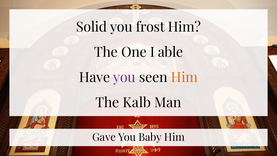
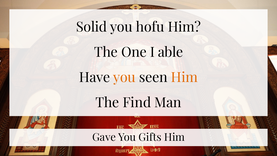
frost: frost -> hofu
you at (124, 77) colour: purple -> orange
Kalb: Kalb -> Find
Baby: Baby -> Gifts
